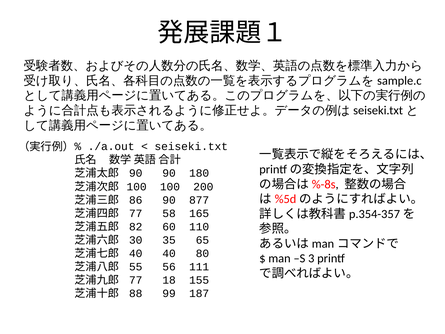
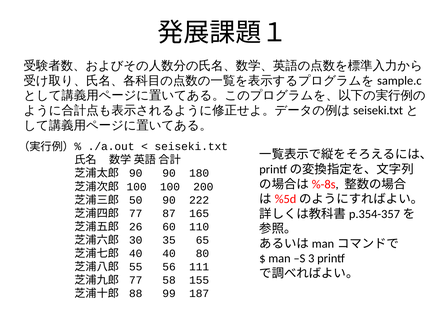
86: 86 -> 50
877: 877 -> 222
58: 58 -> 87
82: 82 -> 26
18: 18 -> 58
